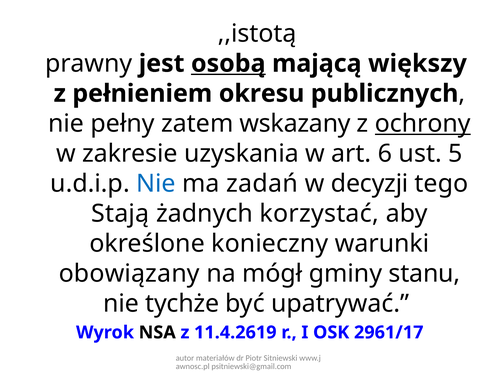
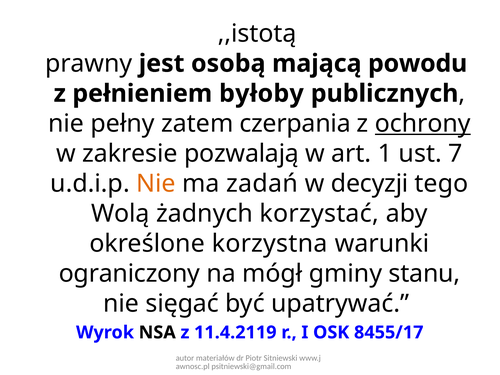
osobą underline: present -> none
większy: większy -> powodu
okresu: okresu -> byłoby
wskazany: wskazany -> czerpania
uzyskania: uzyskania -> pozwalają
6: 6 -> 1
5: 5 -> 7
Nie at (156, 184) colour: blue -> orange
Stają: Stają -> Wolą
konieczny: konieczny -> korzystna
obowiązany: obowiązany -> ograniczony
tychże: tychże -> sięgać
11.4.2619: 11.4.2619 -> 11.4.2119
2961/17: 2961/17 -> 8455/17
